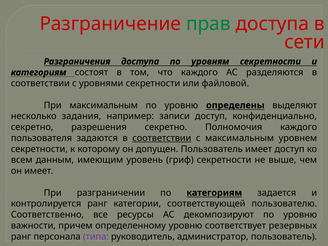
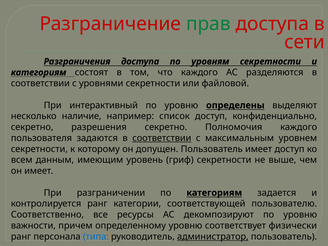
При максимальным: максимальным -> интерактивный
задания: задания -> наличие
записи: записи -> список
резервных: резервных -> физически
типа colour: purple -> blue
администратор underline: none -> present
